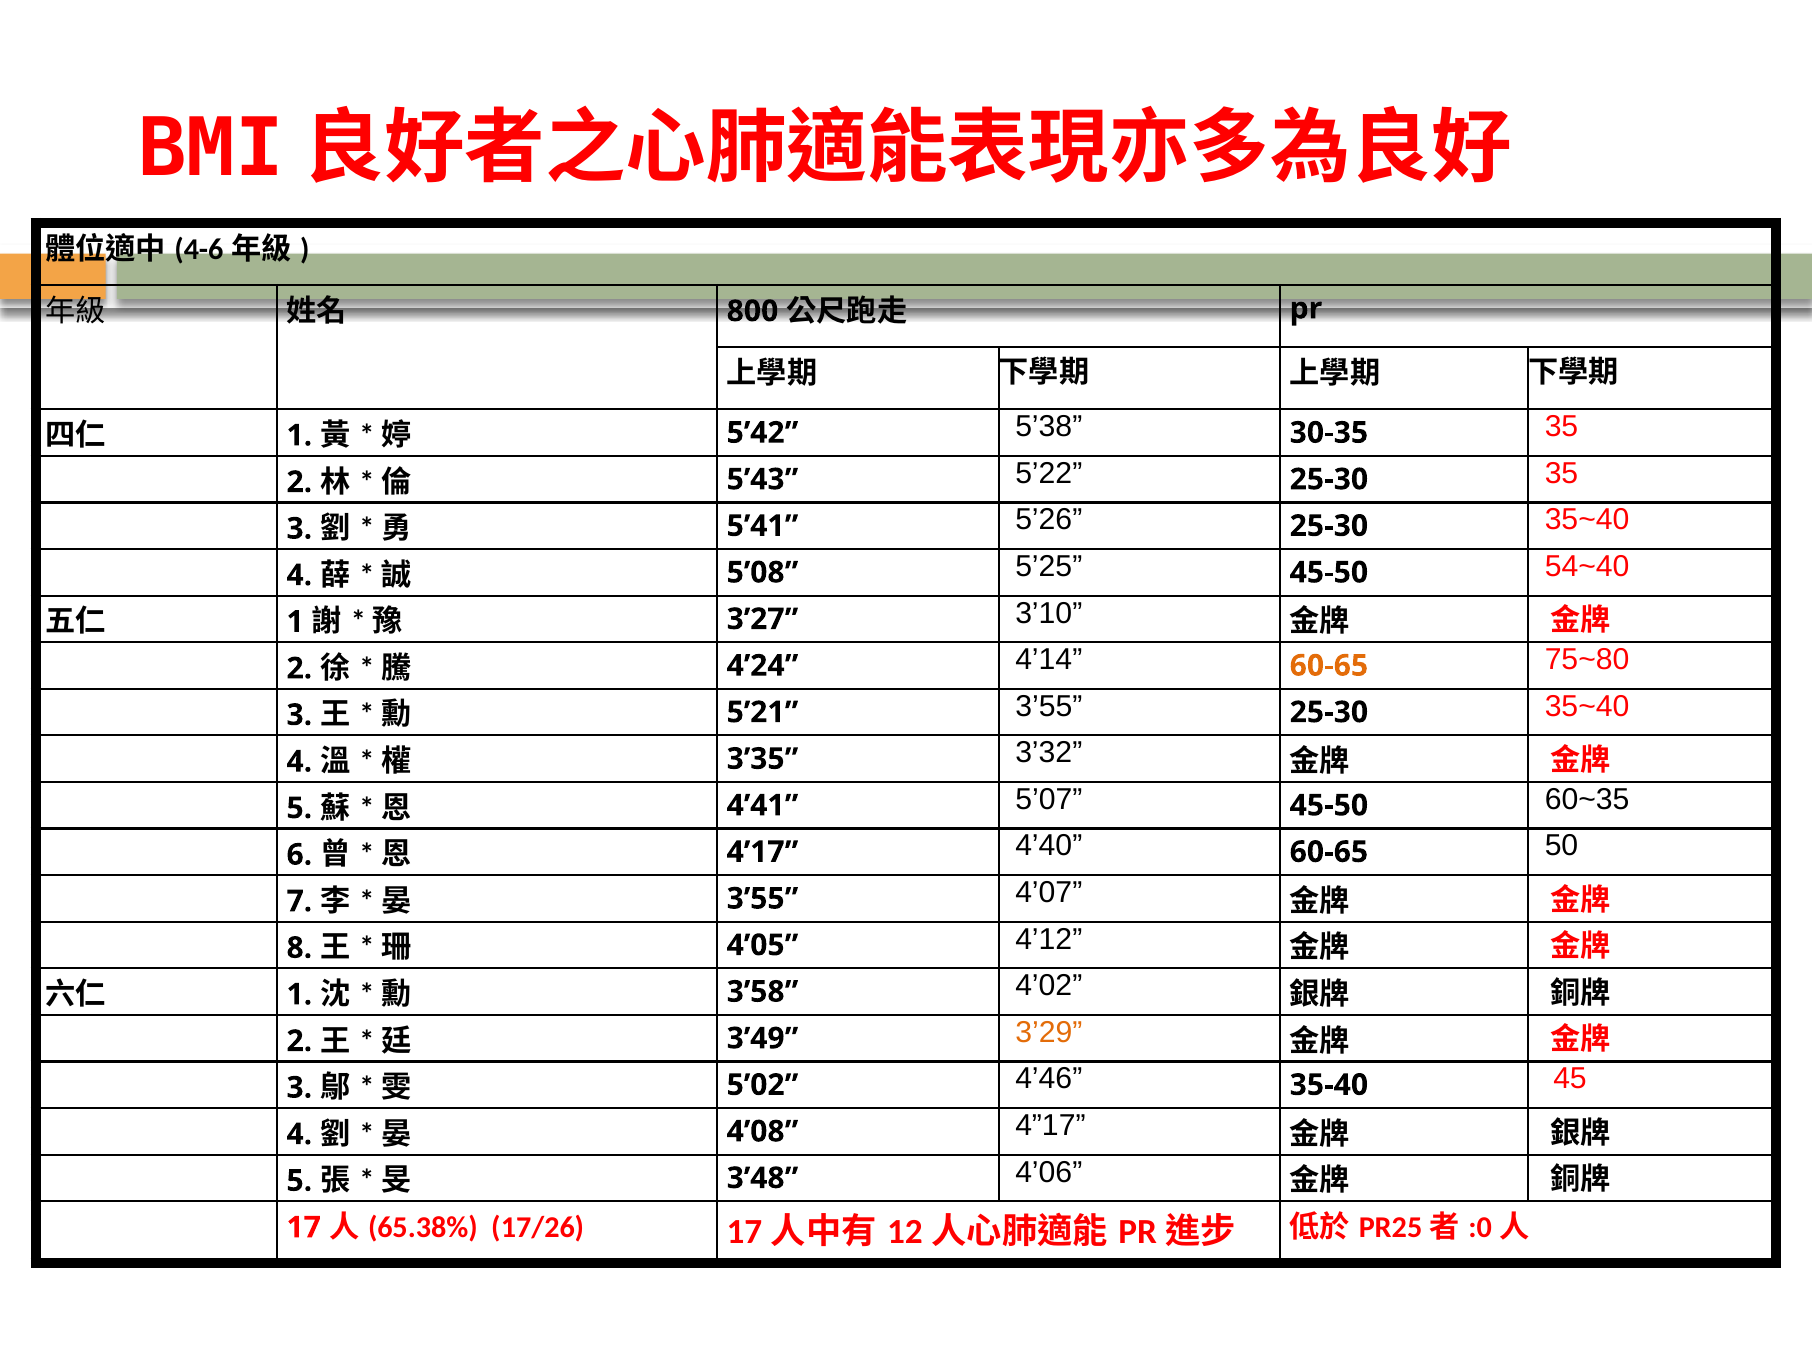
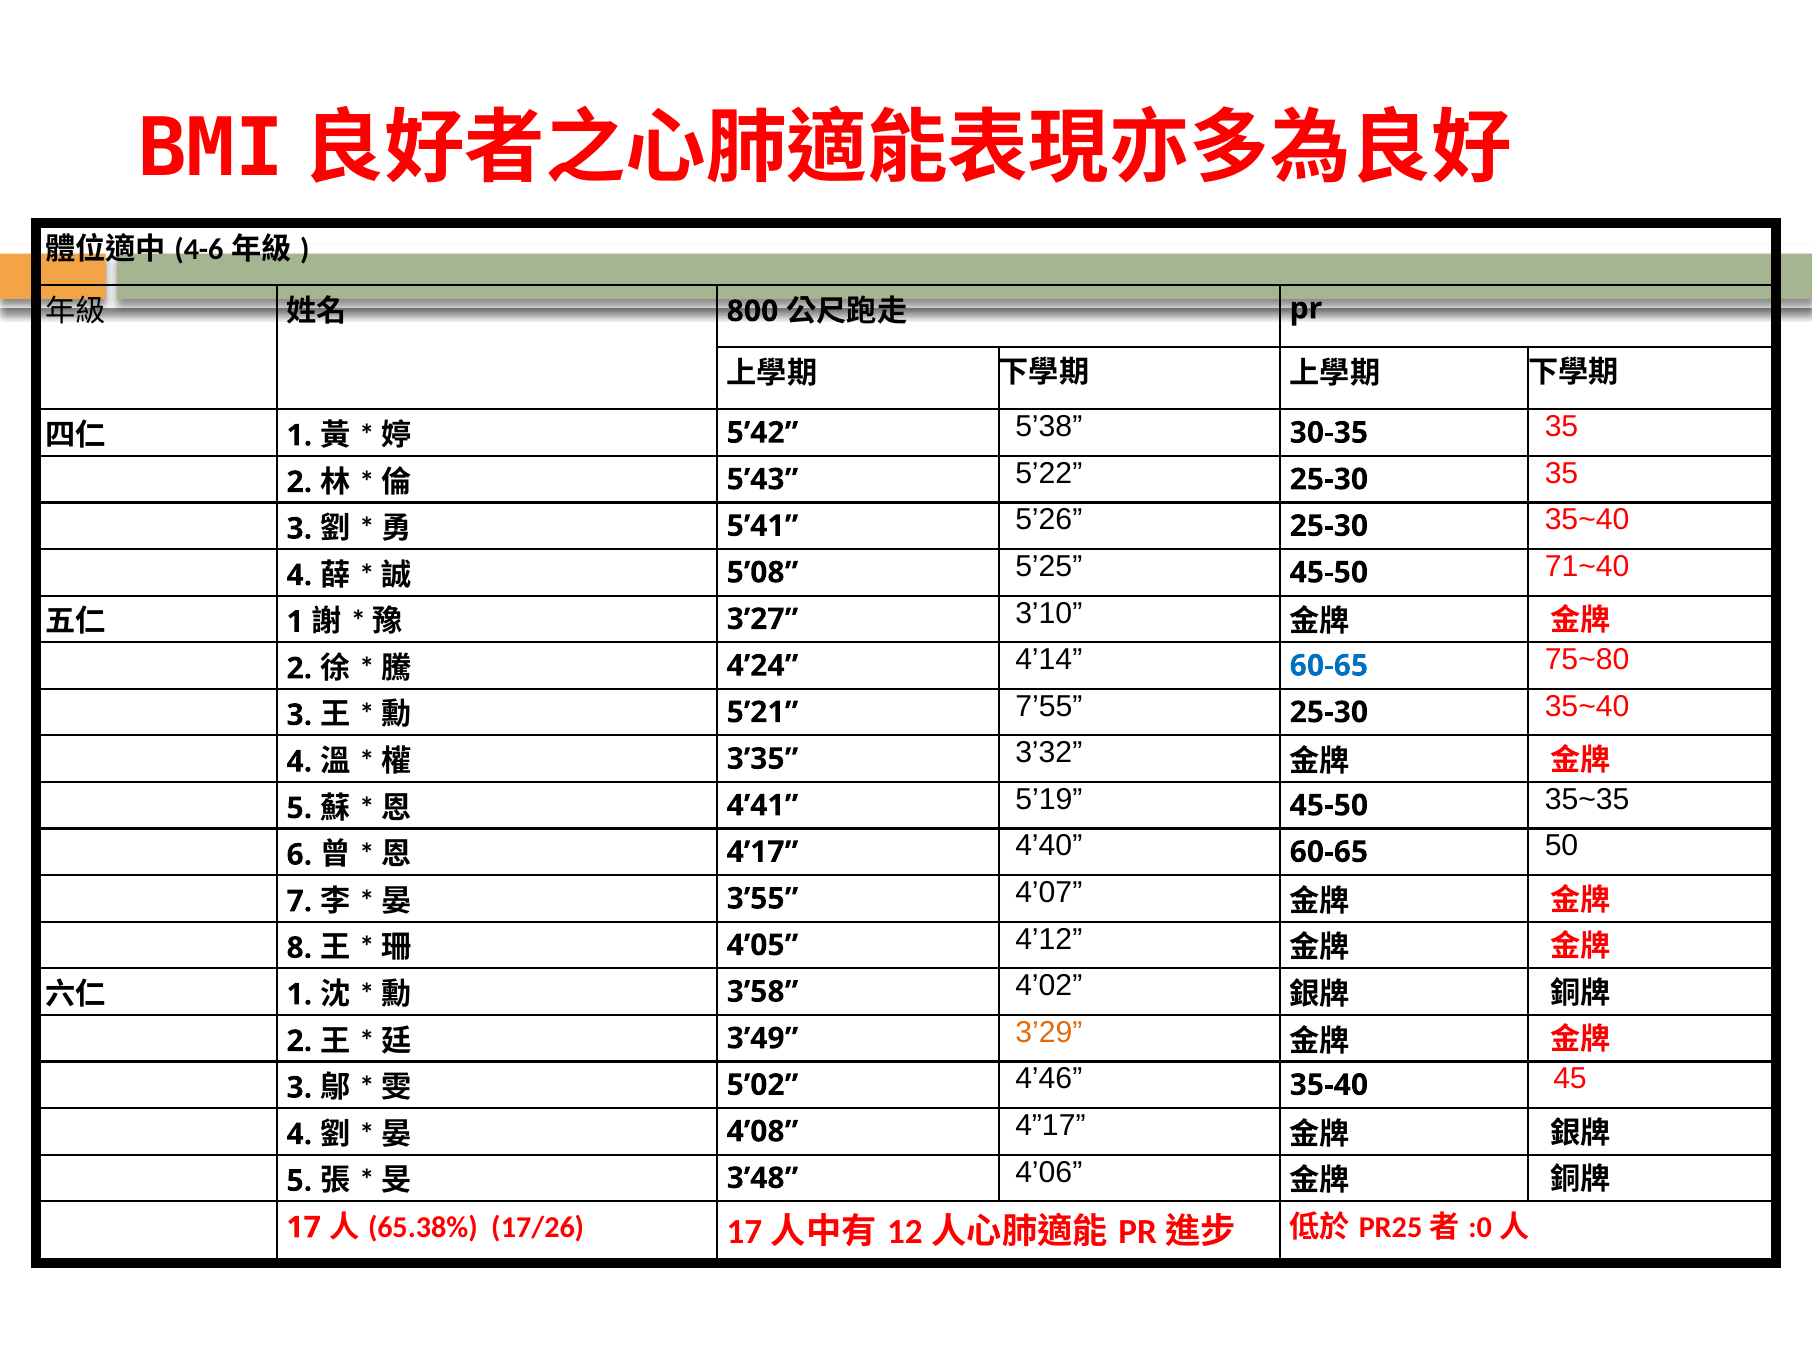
54~40: 54~40 -> 71~40
60-65 at (1329, 666) colour: orange -> blue
5’21 3’55: 3’55 -> 7’55
5’07: 5’07 -> 5’19
60~35: 60~35 -> 35~35
